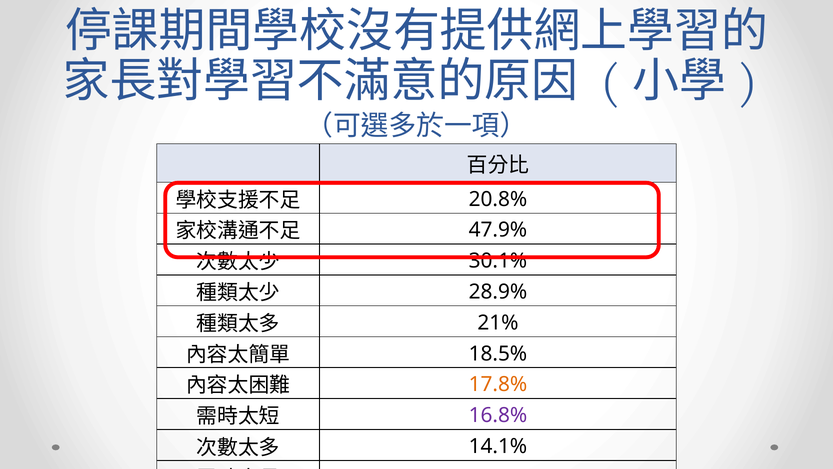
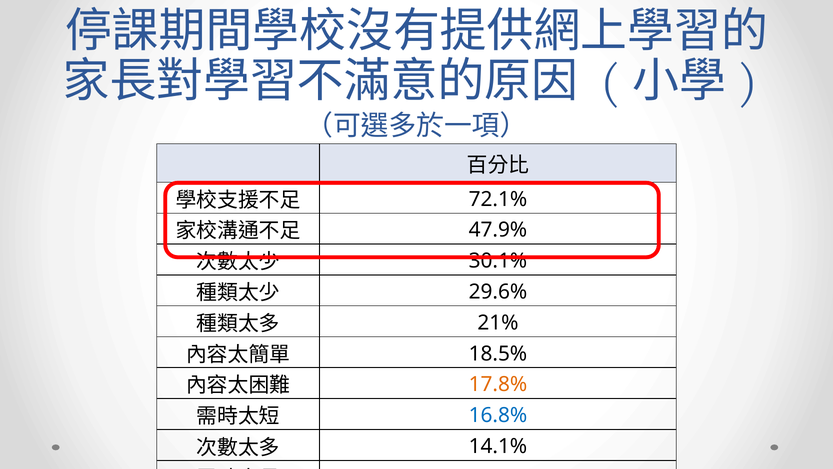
20.8%: 20.8% -> 72.1%
28.9%: 28.9% -> 29.6%
16.8% colour: purple -> blue
